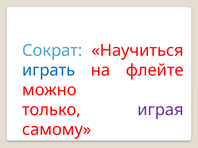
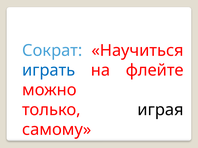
играя colour: purple -> black
